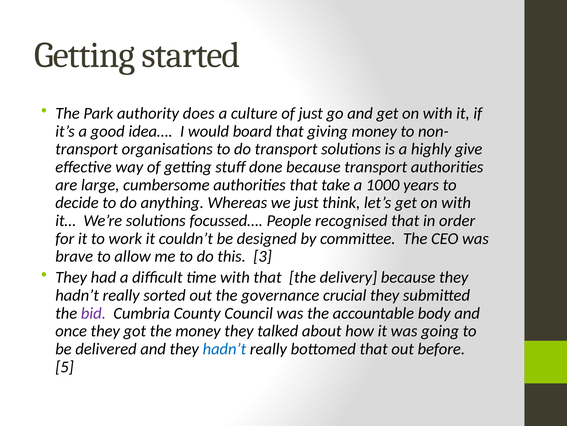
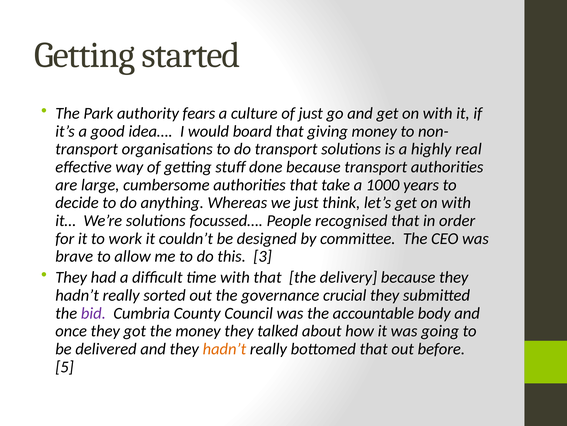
does: does -> fears
give: give -> real
hadn’t at (224, 348) colour: blue -> orange
